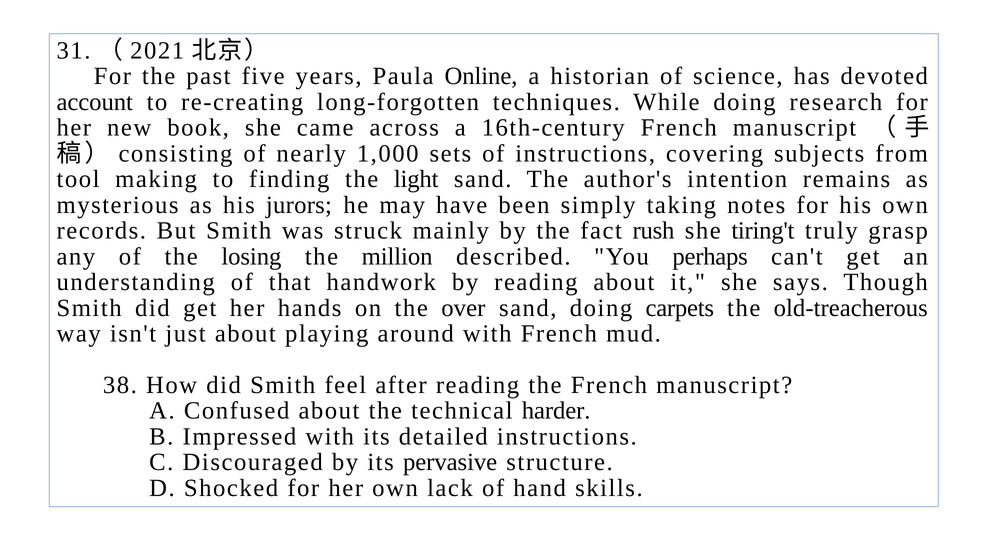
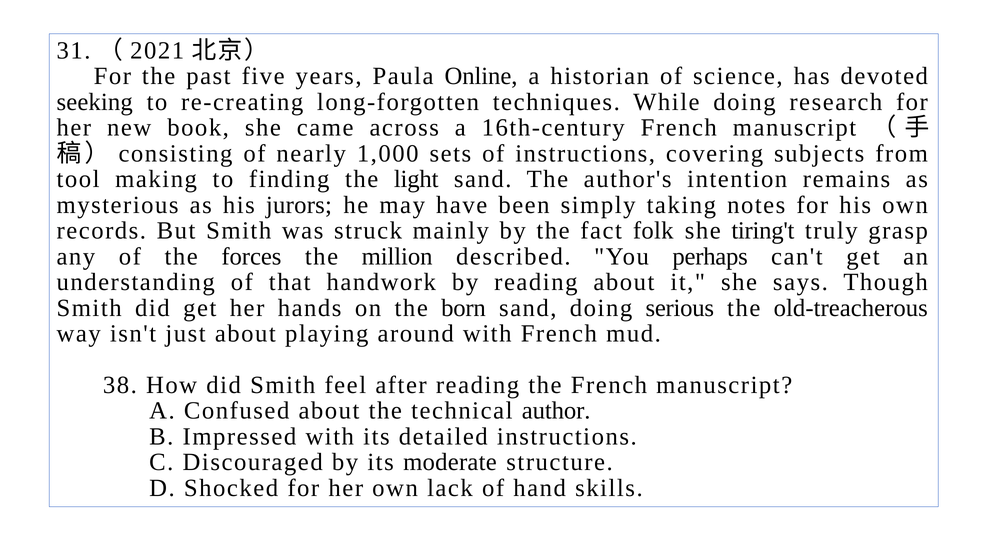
account: account -> seeking
rush: rush -> folk
losing: losing -> forces
over: over -> born
carpets: carpets -> serious
harder: harder -> author
pervasive: pervasive -> moderate
